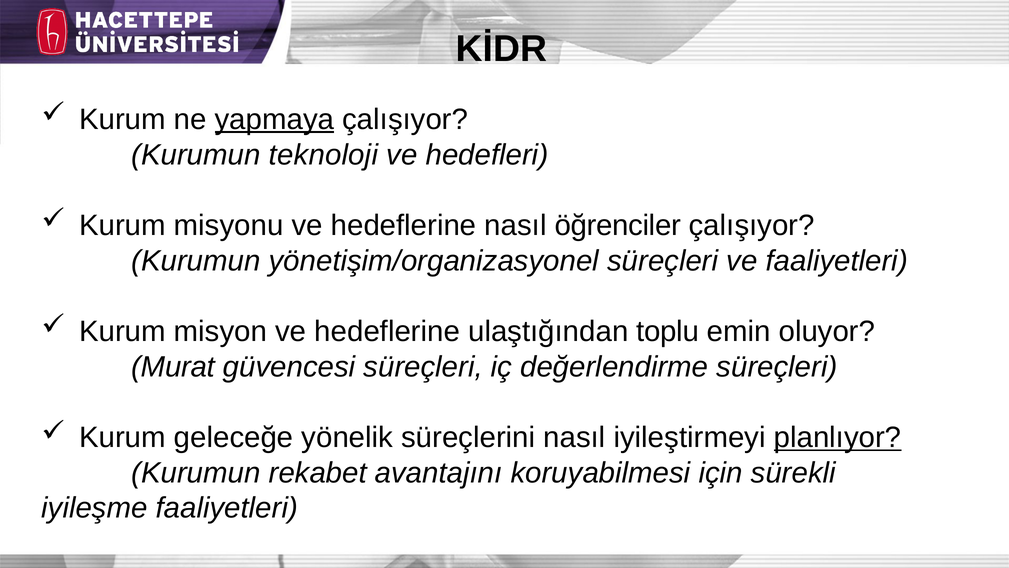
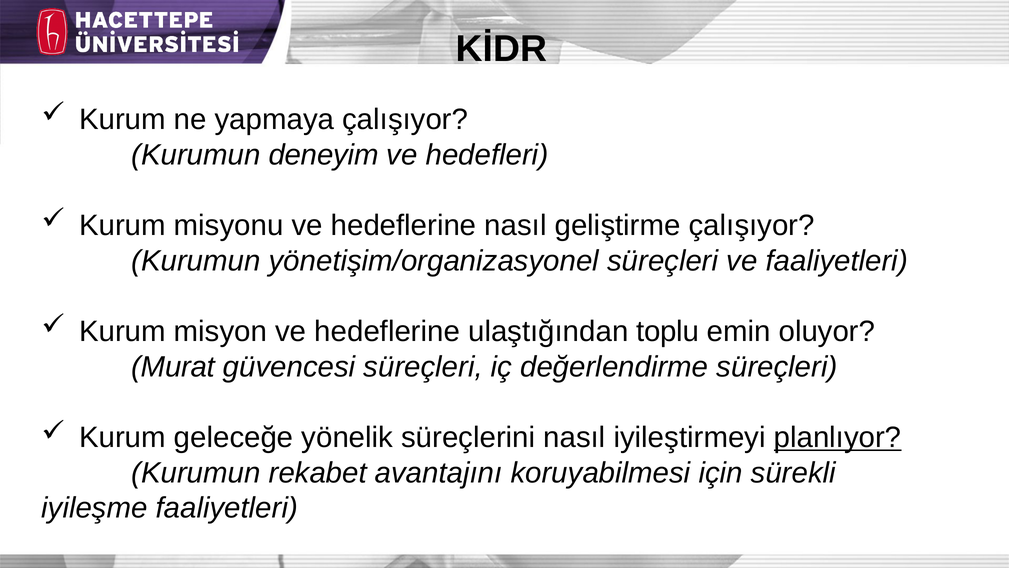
yapmaya underline: present -> none
teknoloji: teknoloji -> deneyim
öğrenciler: öğrenciler -> geliştirme
